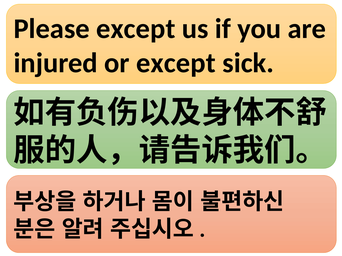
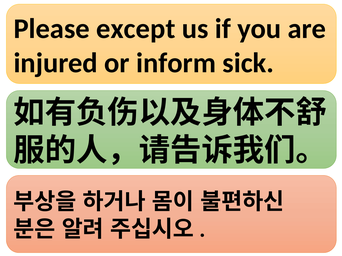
or except: except -> inform
